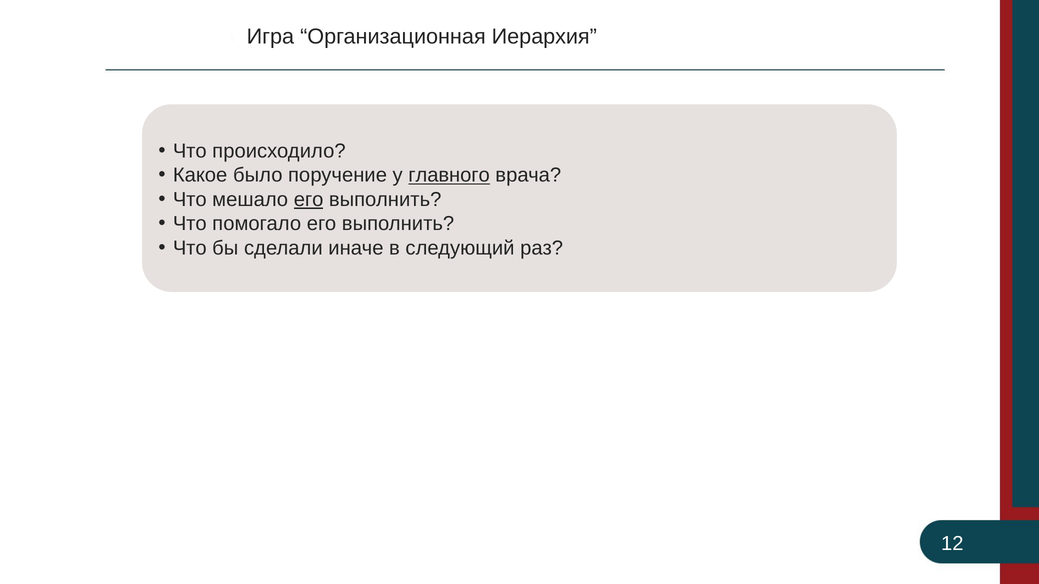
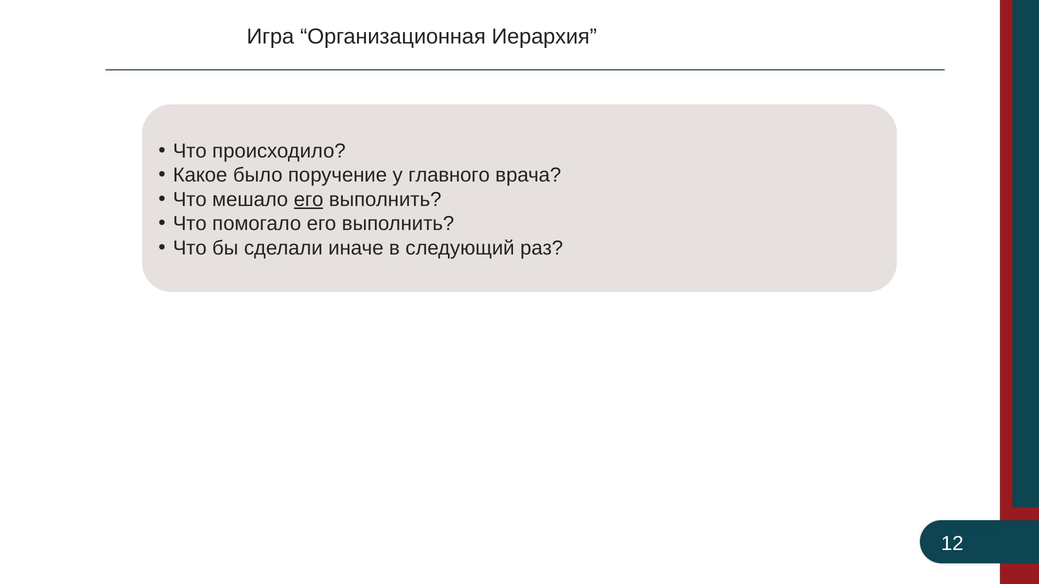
главного underline: present -> none
